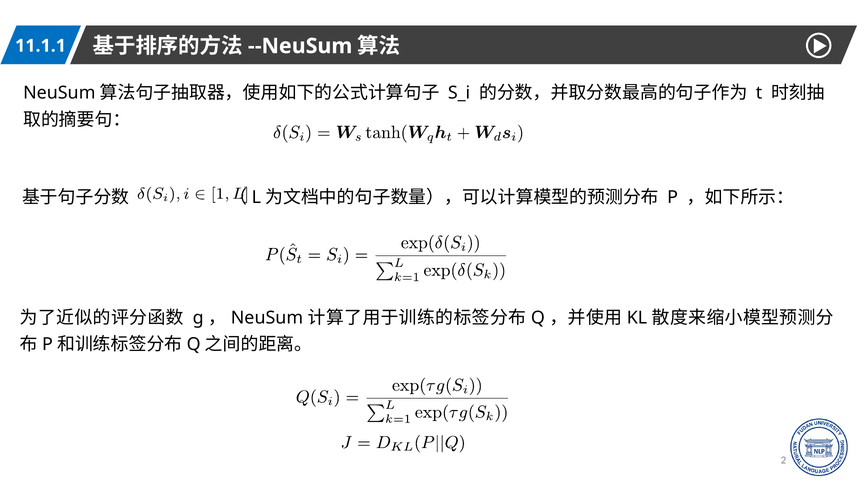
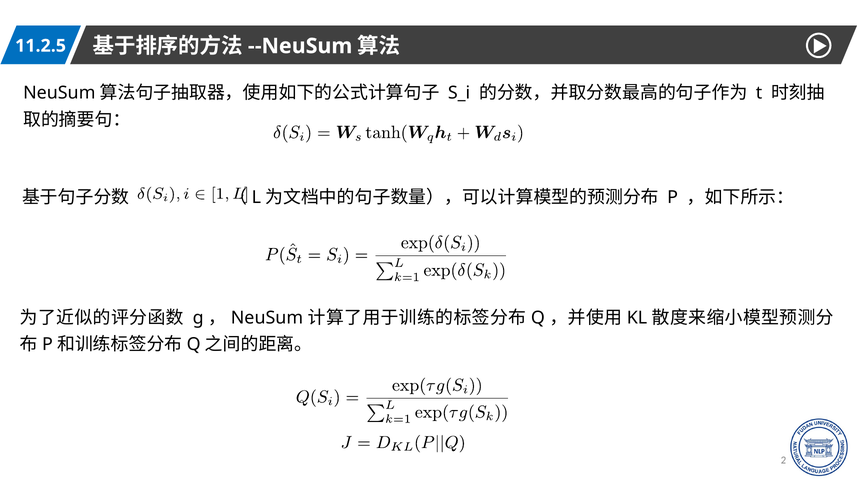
11.1.1: 11.1.1 -> 11.2.5
